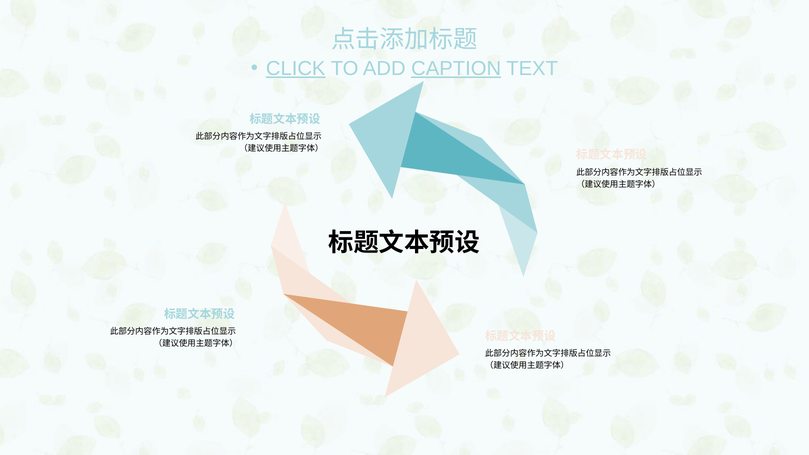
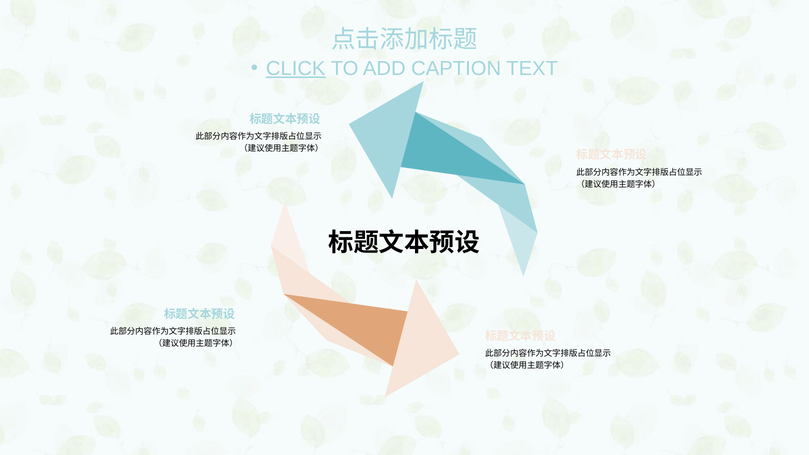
CAPTION underline: present -> none
